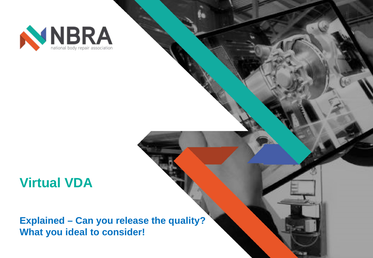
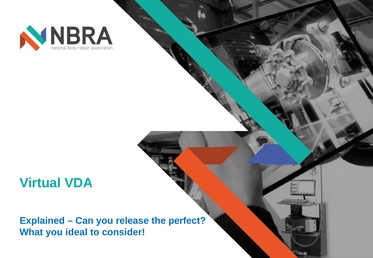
quality: quality -> perfect
